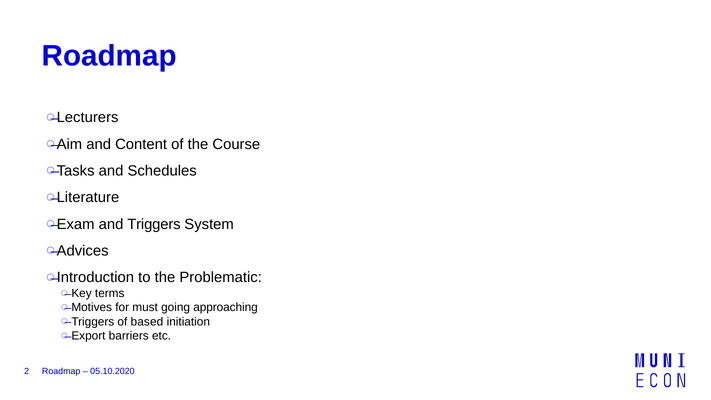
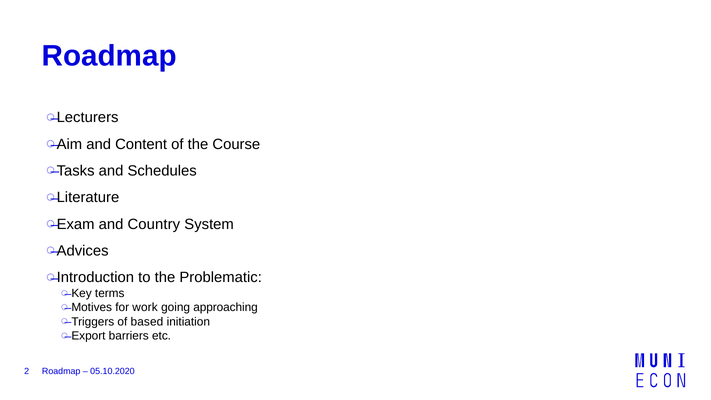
and Triggers: Triggers -> Country
must: must -> work
